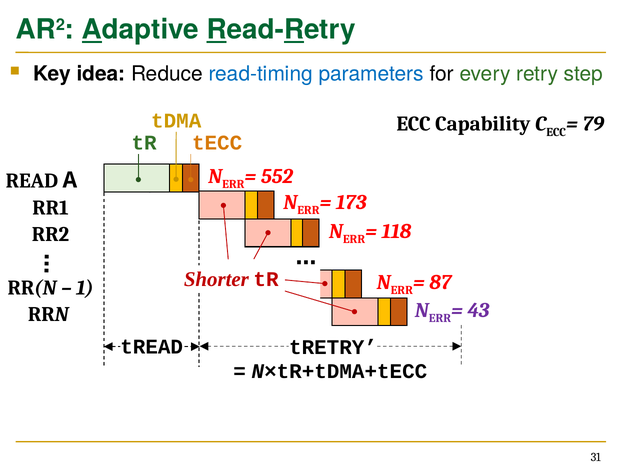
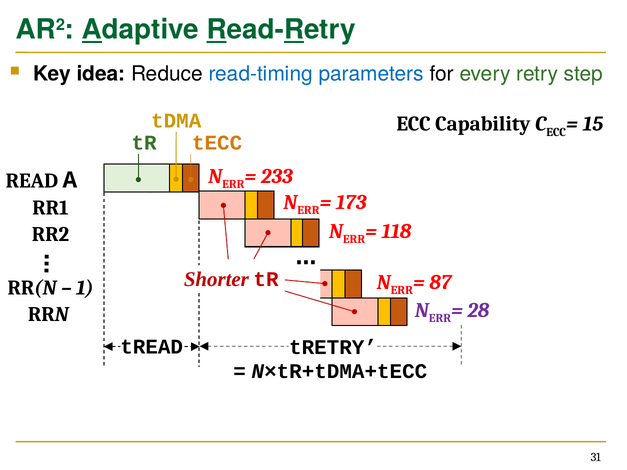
79: 79 -> 15
552: 552 -> 233
43: 43 -> 28
